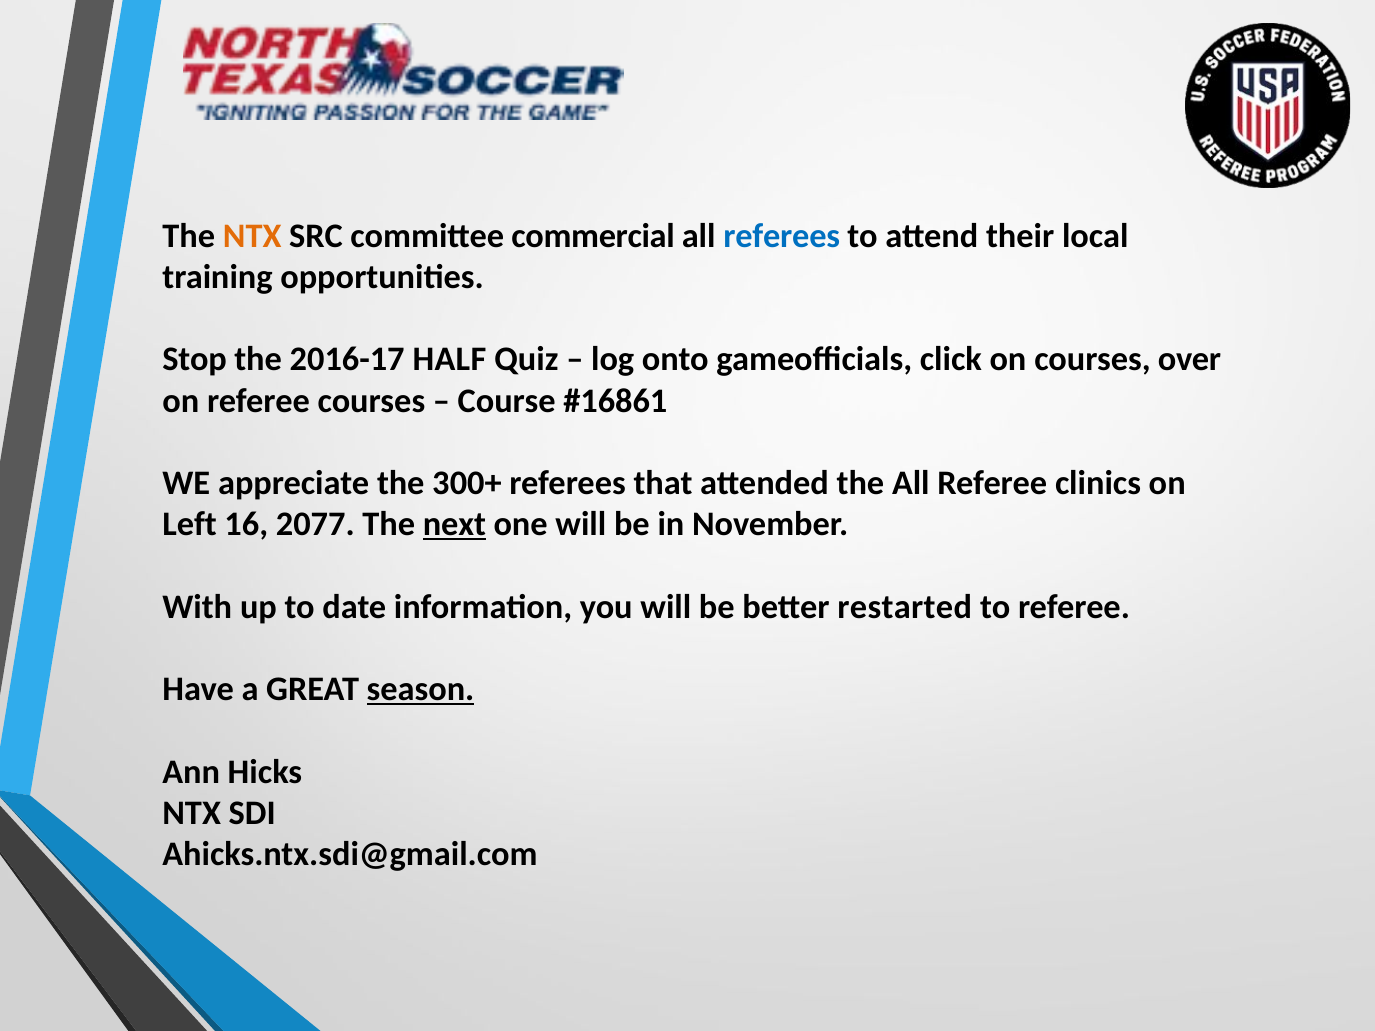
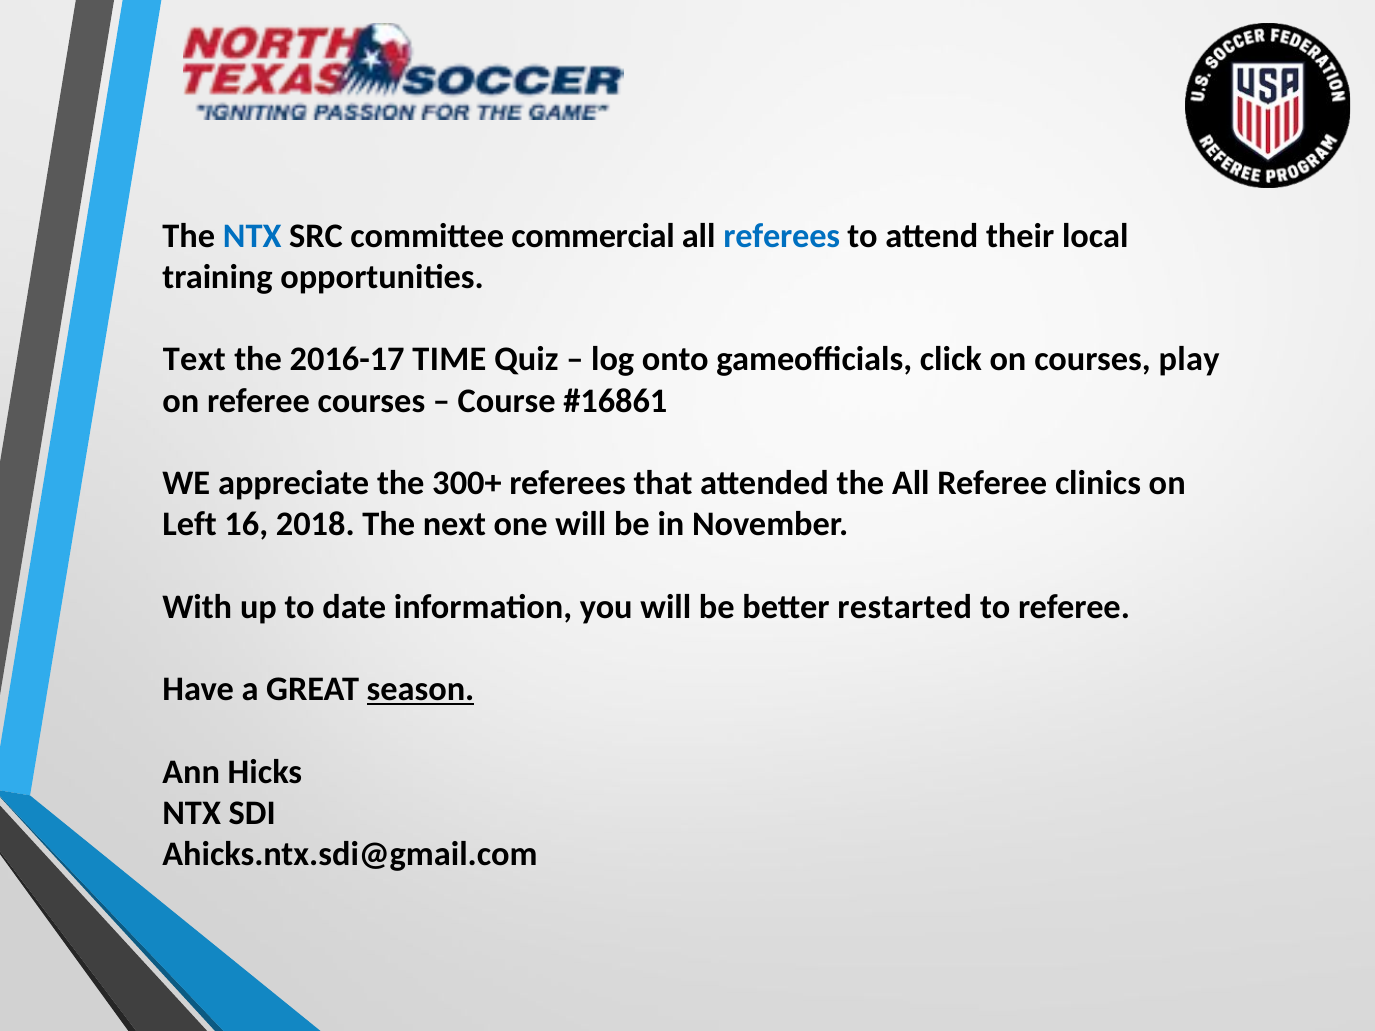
NTX at (252, 236) colour: orange -> blue
Stop: Stop -> Text
HALF: HALF -> TIME
over: over -> play
2077: 2077 -> 2018
next underline: present -> none
